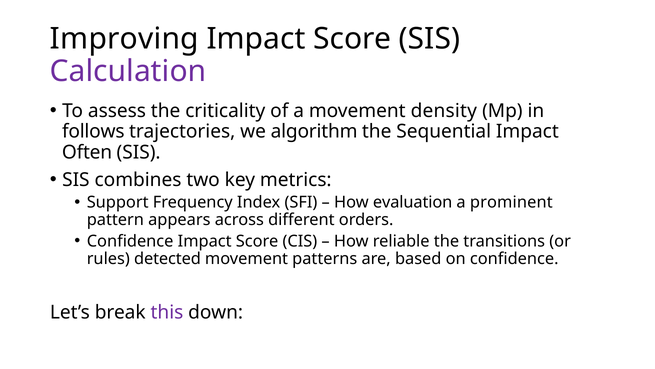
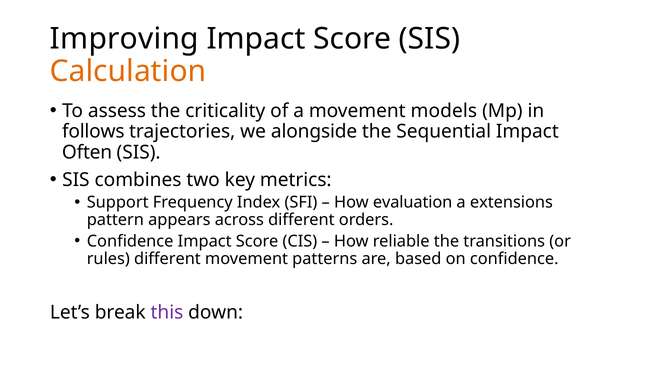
Calculation colour: purple -> orange
density: density -> models
algorithm: algorithm -> alongside
prominent: prominent -> extensions
rules detected: detected -> different
